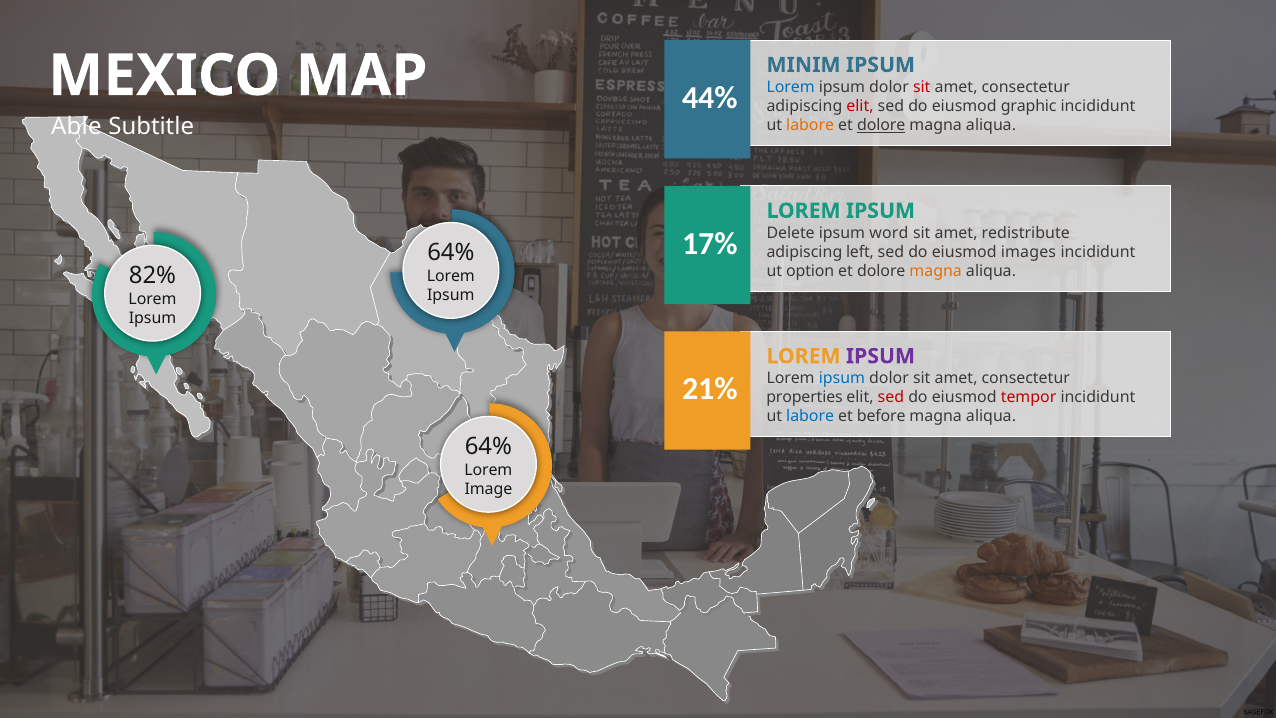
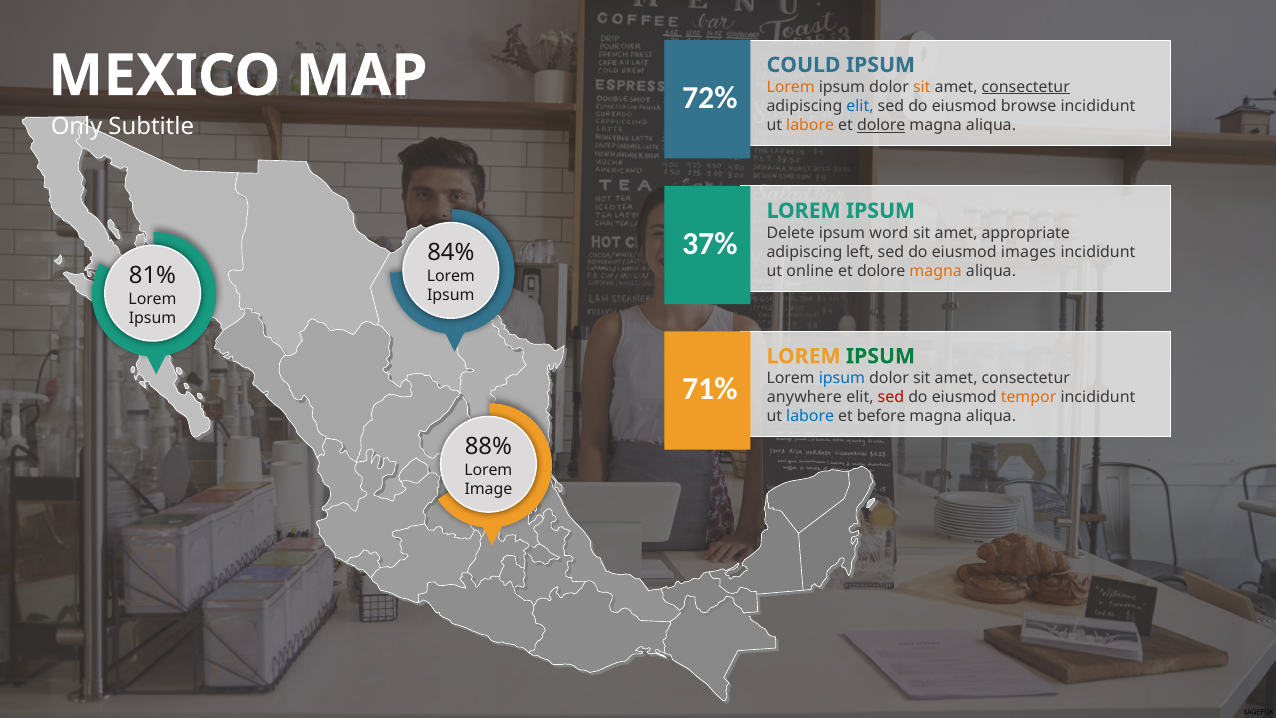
MINIM: MINIM -> COULD
Lorem at (791, 87) colour: blue -> orange
sit at (922, 87) colour: red -> orange
consectetur at (1026, 87) underline: none -> present
44%: 44% -> 72%
elit at (860, 106) colour: red -> blue
graphic: graphic -> browse
Able: Able -> Only
redistribute: redistribute -> appropriate
17%: 17% -> 37%
64% at (451, 253): 64% -> 84%
option: option -> online
82%: 82% -> 81%
IPSUM at (880, 356) colour: purple -> green
21%: 21% -> 71%
properties: properties -> anywhere
tempor colour: red -> orange
64% at (488, 447): 64% -> 88%
